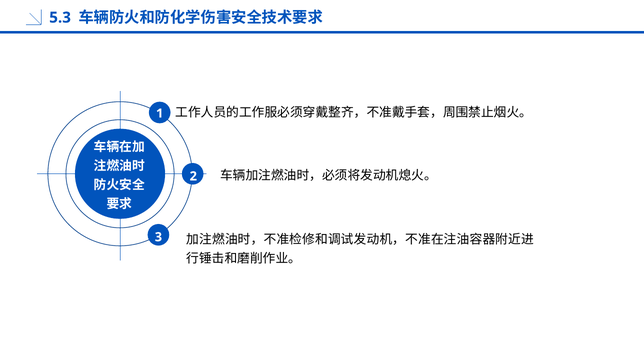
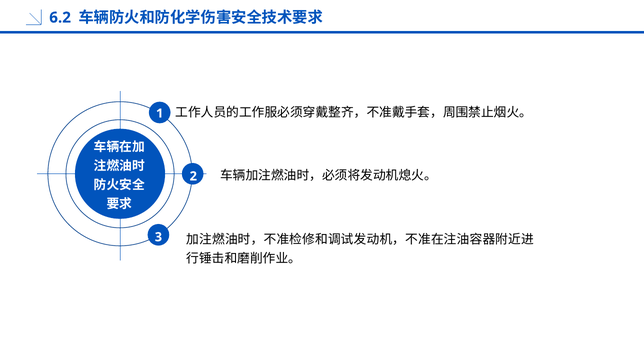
5.3: 5.3 -> 6.2
